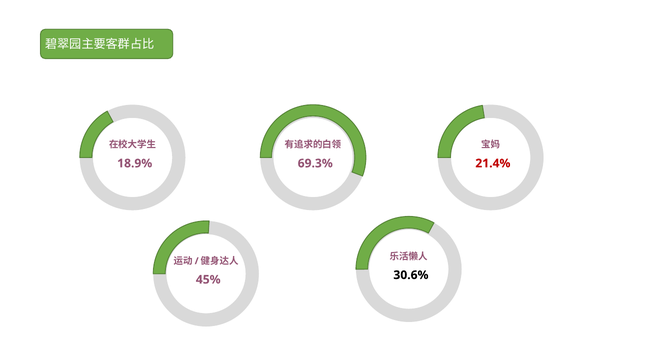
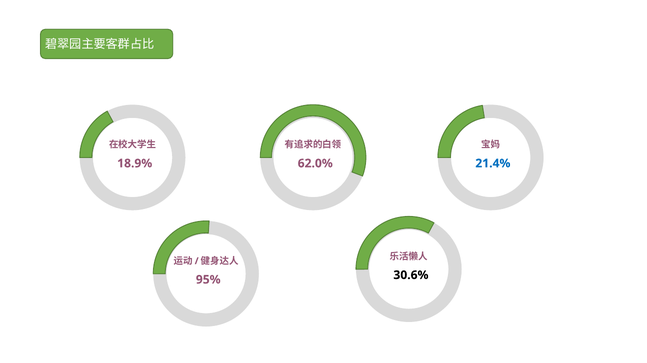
69.3%: 69.3% -> 62.0%
21.4% colour: red -> blue
45%: 45% -> 95%
